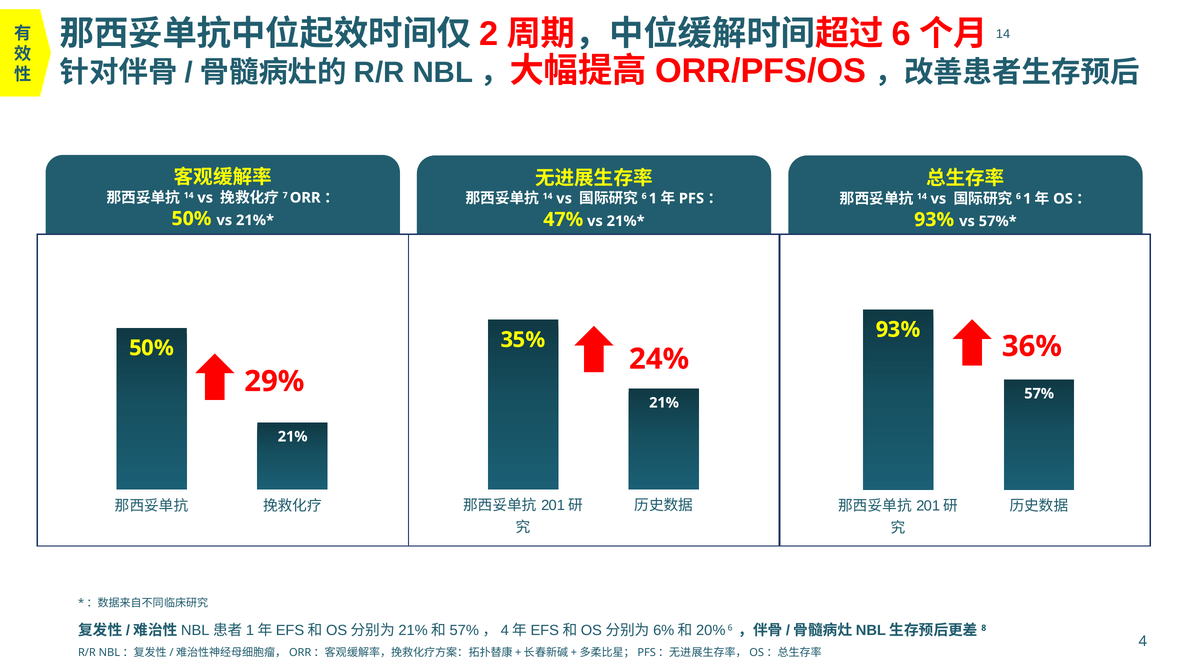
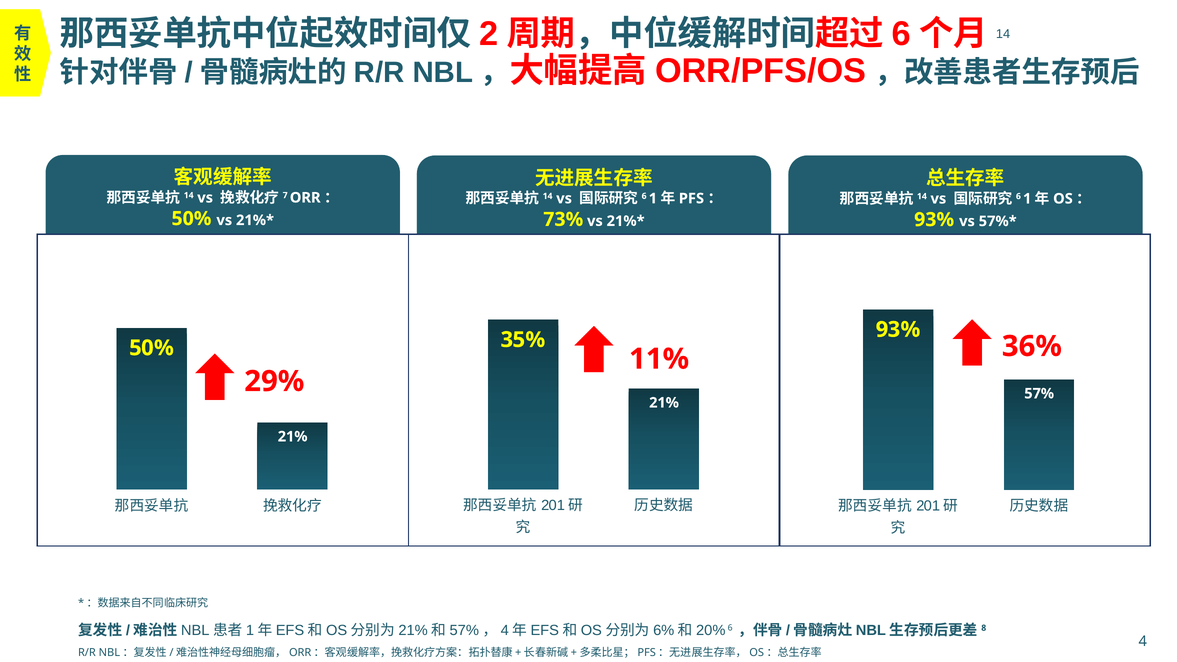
47%: 47% -> 73%
24%: 24% -> 11%
